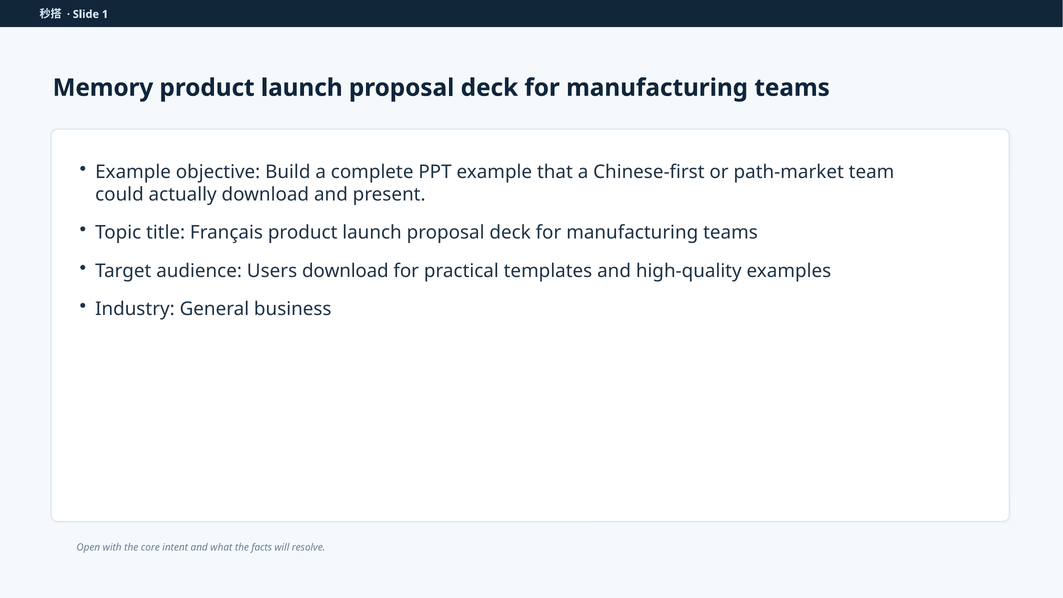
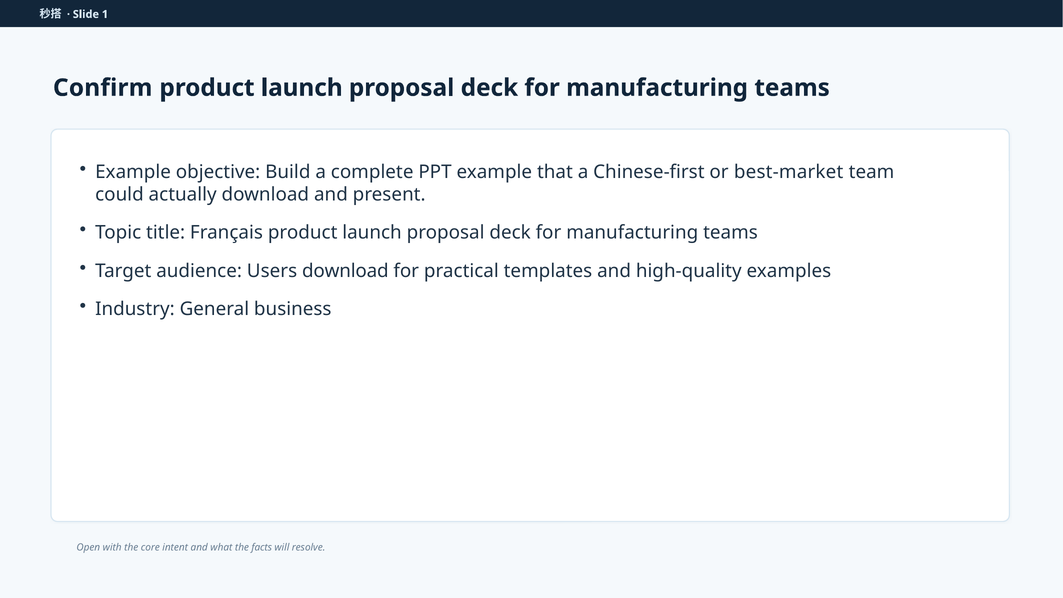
Memory: Memory -> Confirm
path-market: path-market -> best-market
